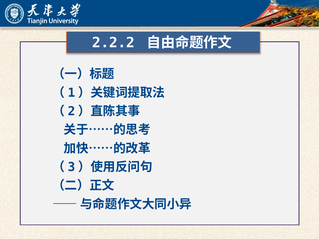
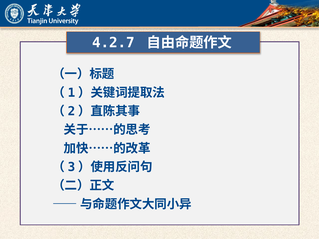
2.2.2: 2.2.2 -> 4.2.7
